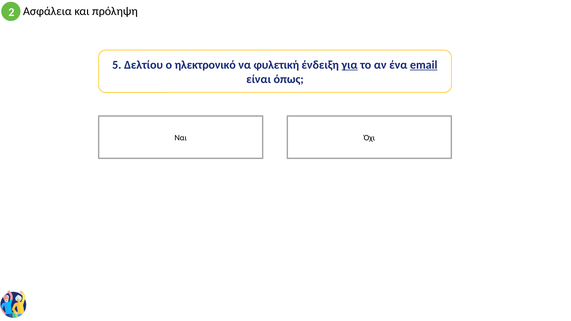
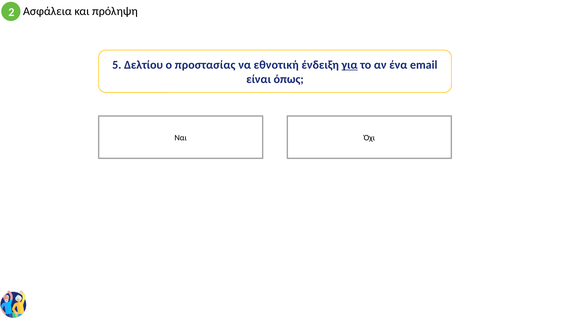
ηλεκτρονικό: ηλεκτρονικό -> προστασίας
φυλετική: φυλετική -> εθνοτική
email underline: present -> none
